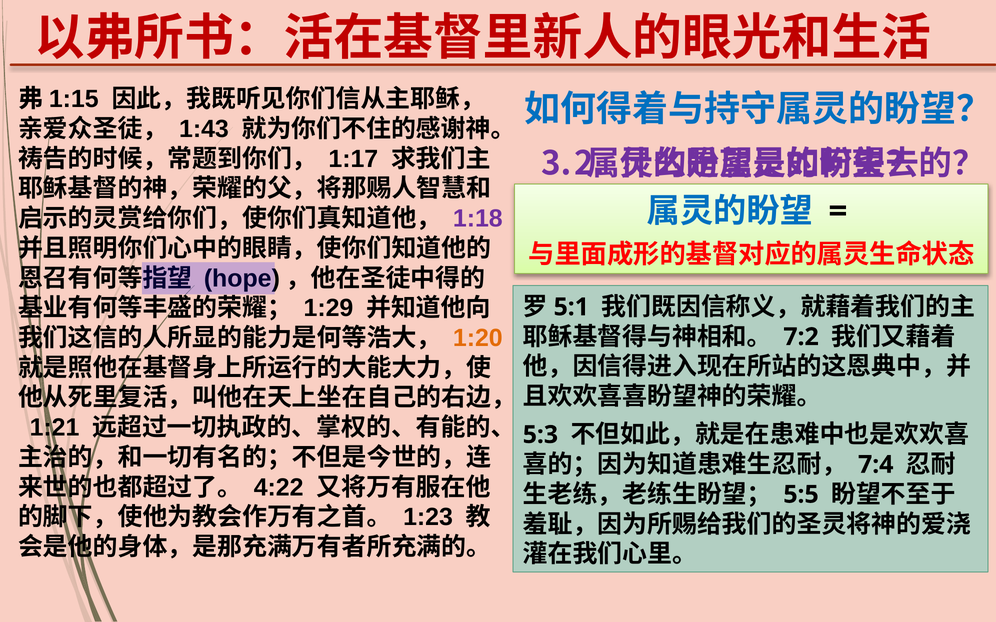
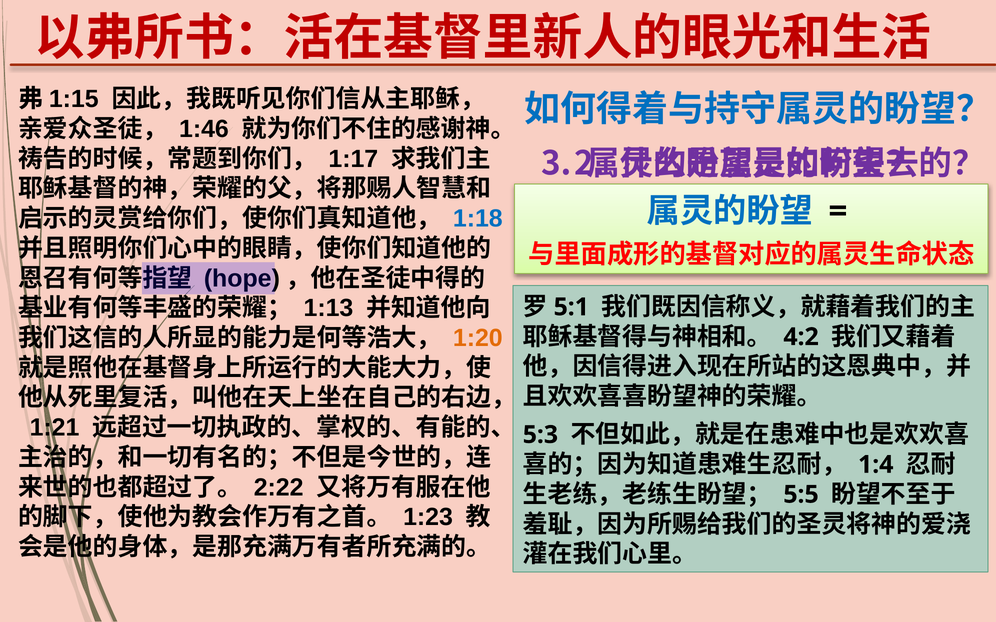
1:43: 1:43 -> 1:46
1:18 colour: purple -> blue
1:29: 1:29 -> 1:13
7:2: 7:2 -> 4:2
7:4: 7:4 -> 1:4
4:22: 4:22 -> 2:22
